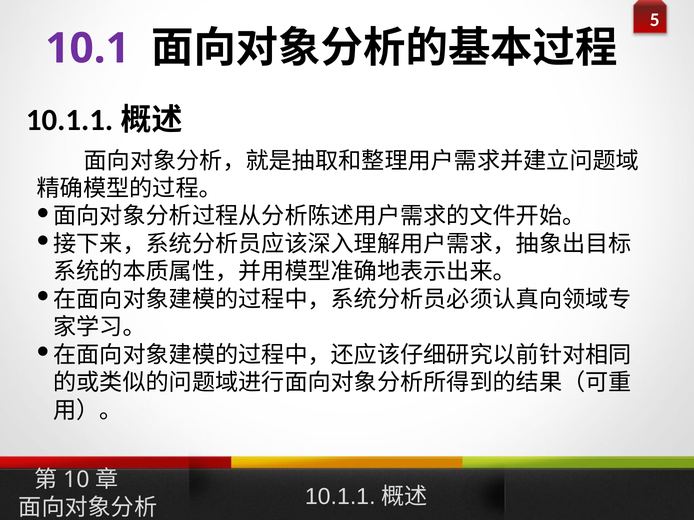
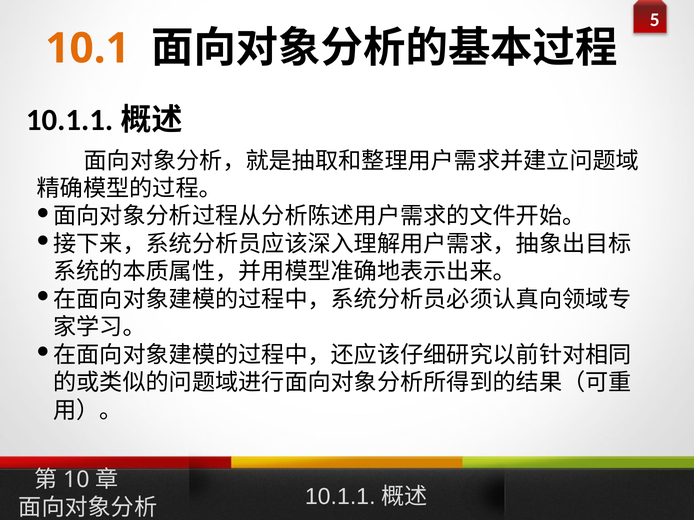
10.1 colour: purple -> orange
